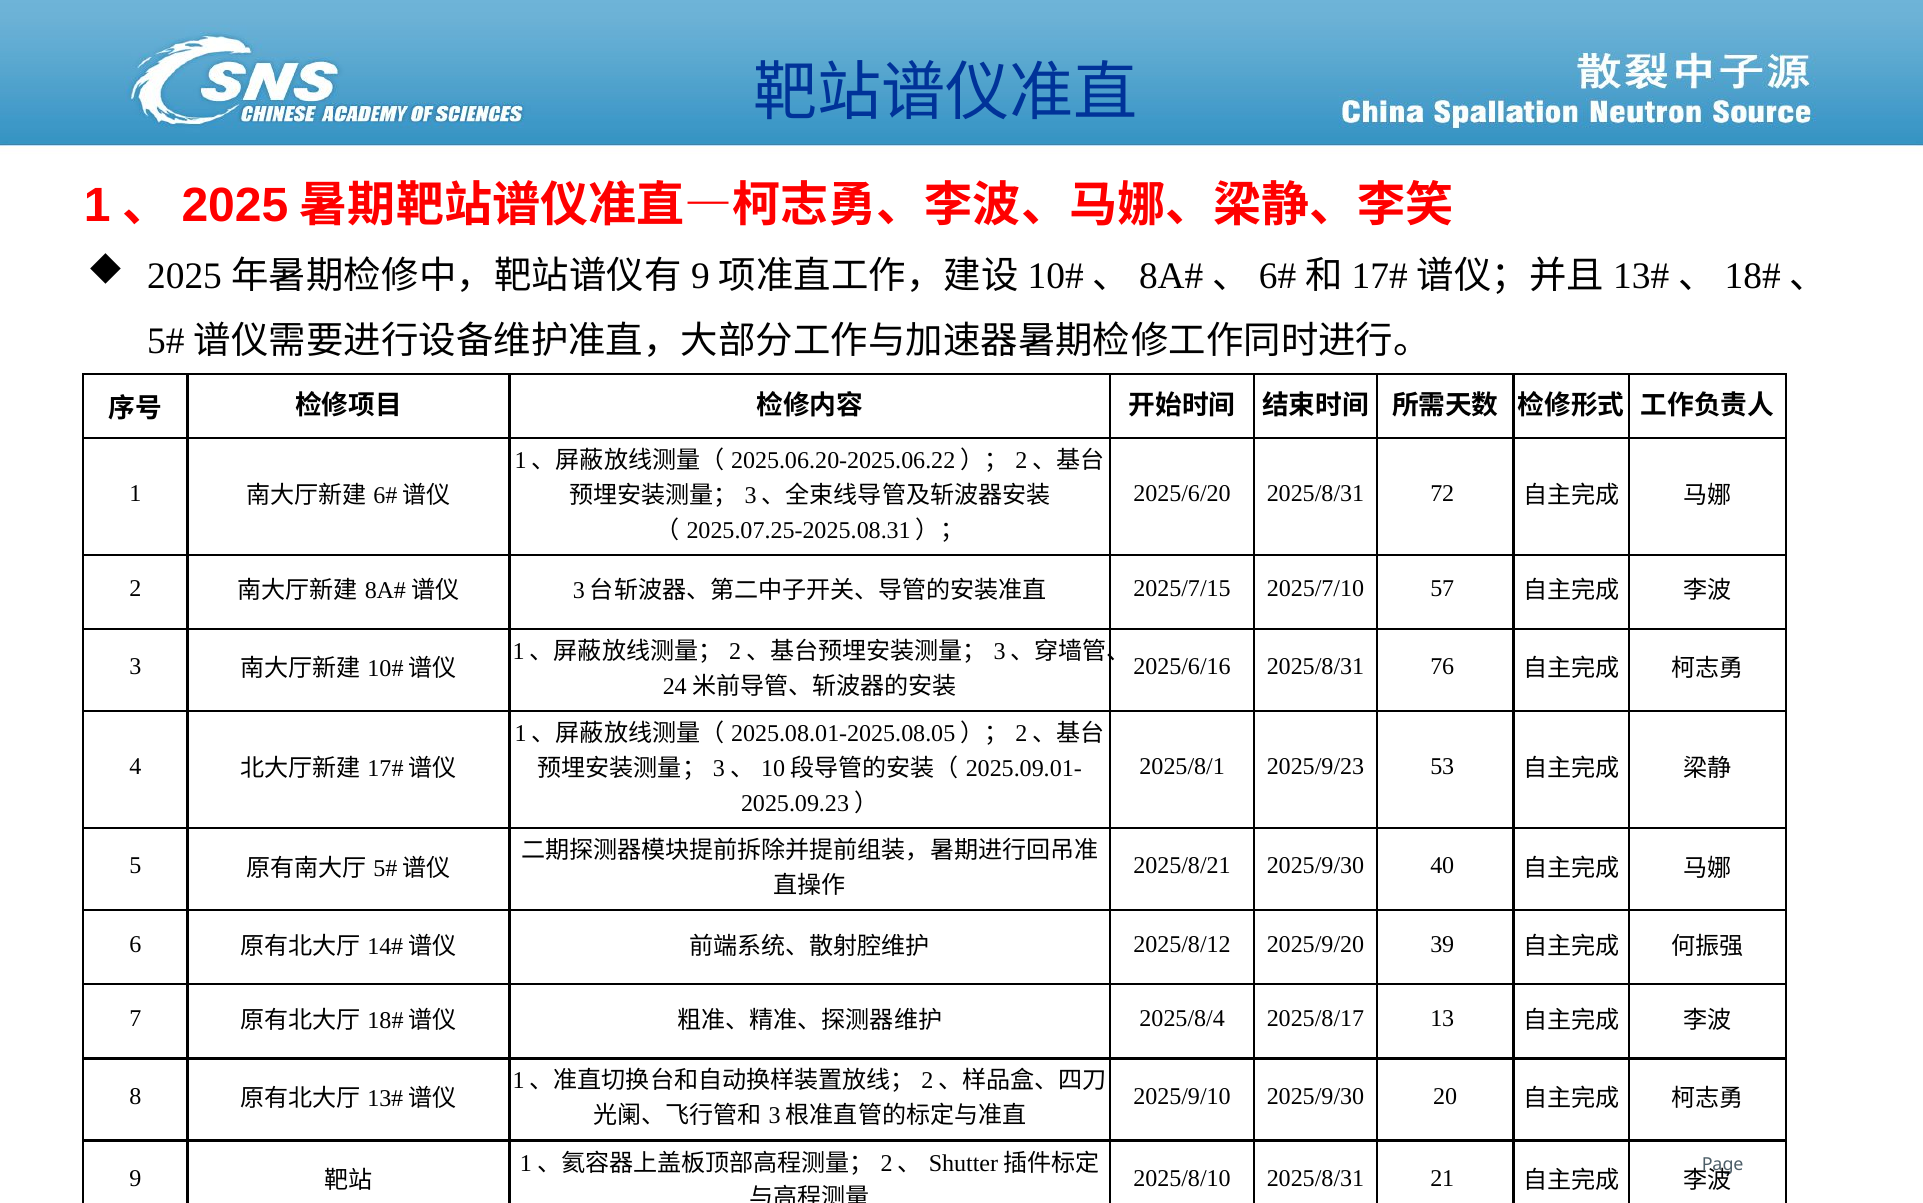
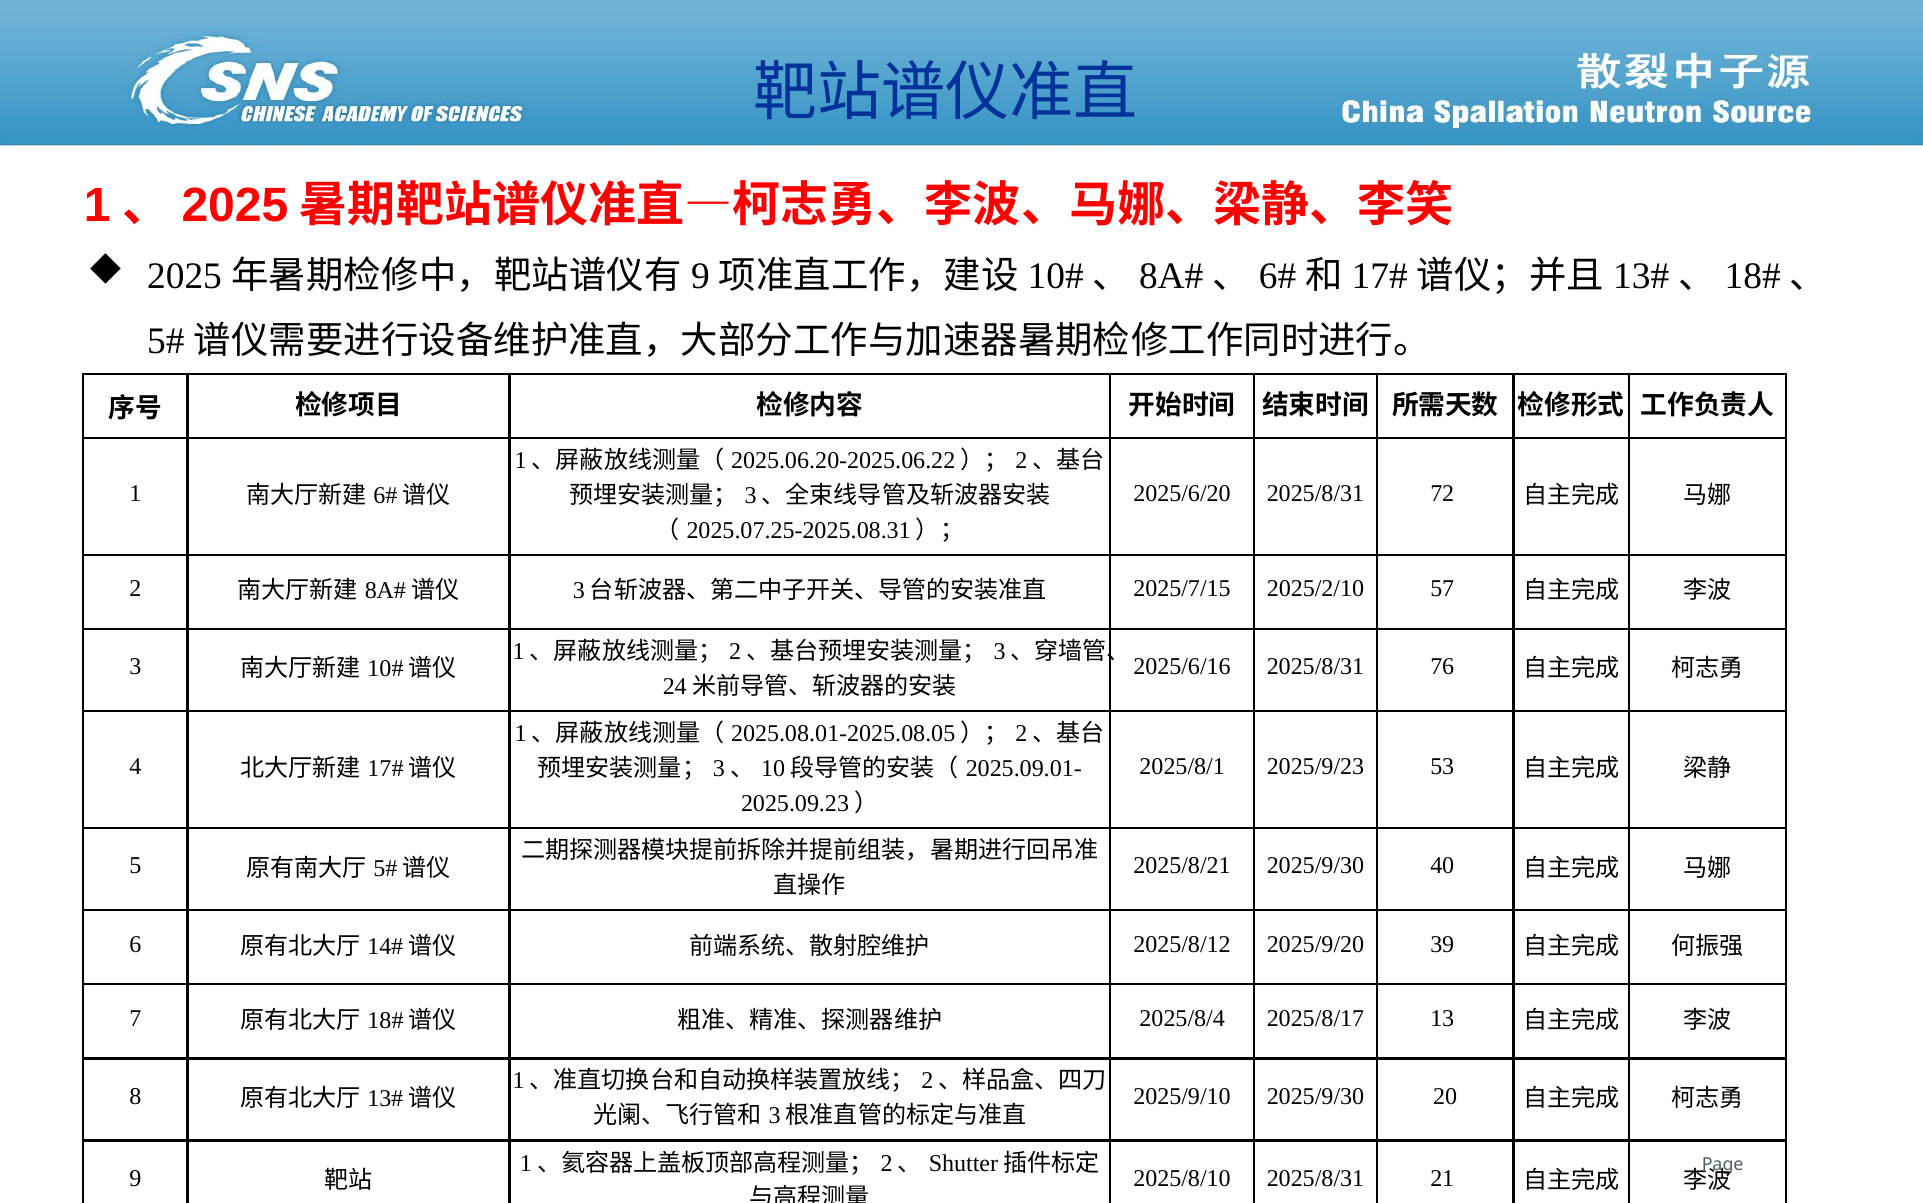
2025/7/10: 2025/7/10 -> 2025/2/10
